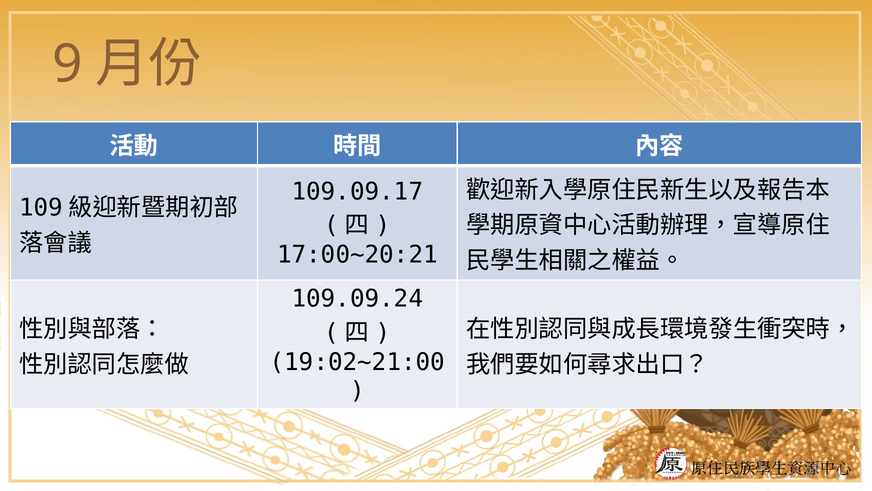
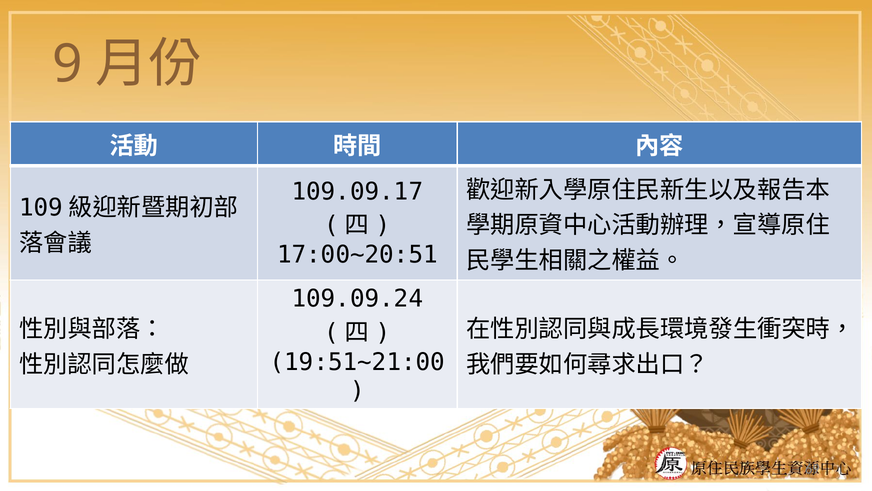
17:00~20:21: 17:00~20:21 -> 17:00~20:51
19:02~21:00: 19:02~21:00 -> 19:51~21:00
